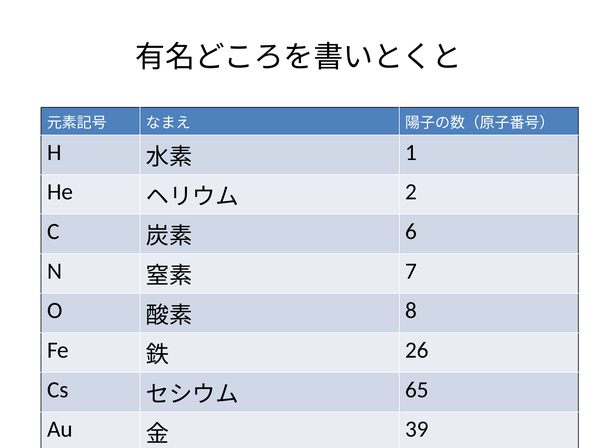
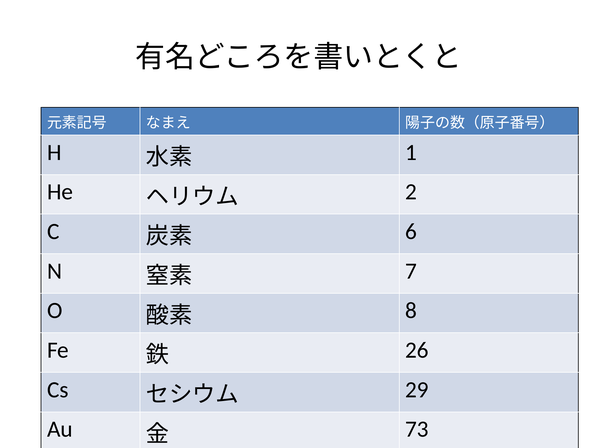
65: 65 -> 29
39: 39 -> 73
